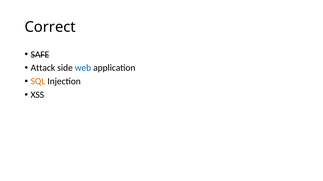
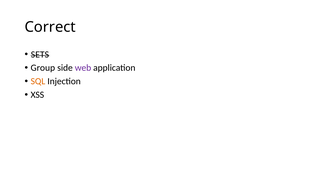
SAFE: SAFE -> SETS
Attack: Attack -> Group
web colour: blue -> purple
